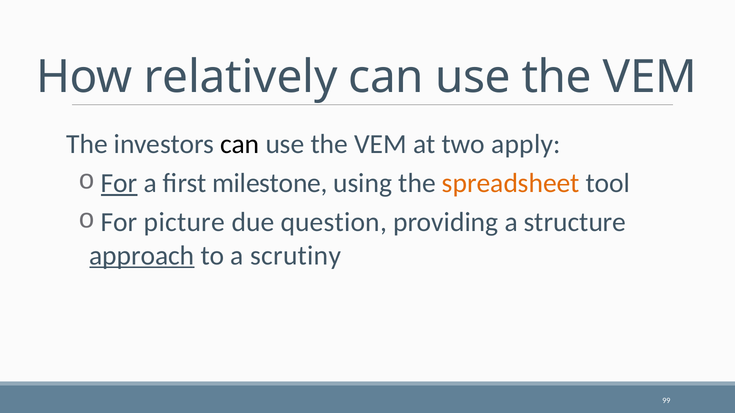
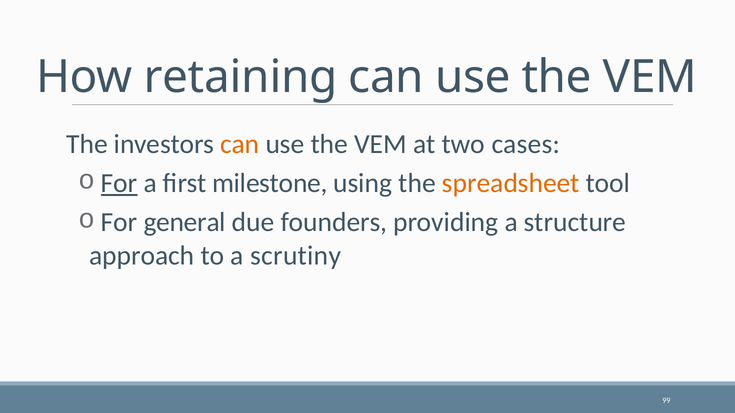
relatively: relatively -> retaining
can at (240, 144) colour: black -> orange
apply: apply -> cases
picture: picture -> general
question: question -> founders
approach underline: present -> none
